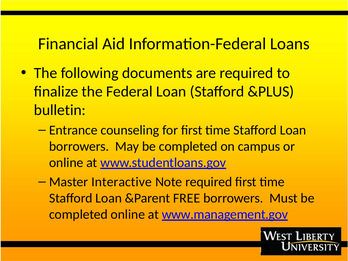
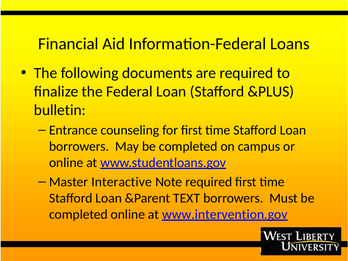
FREE: FREE -> TEXT
www.management.gov: www.management.gov -> www.intervention.gov
